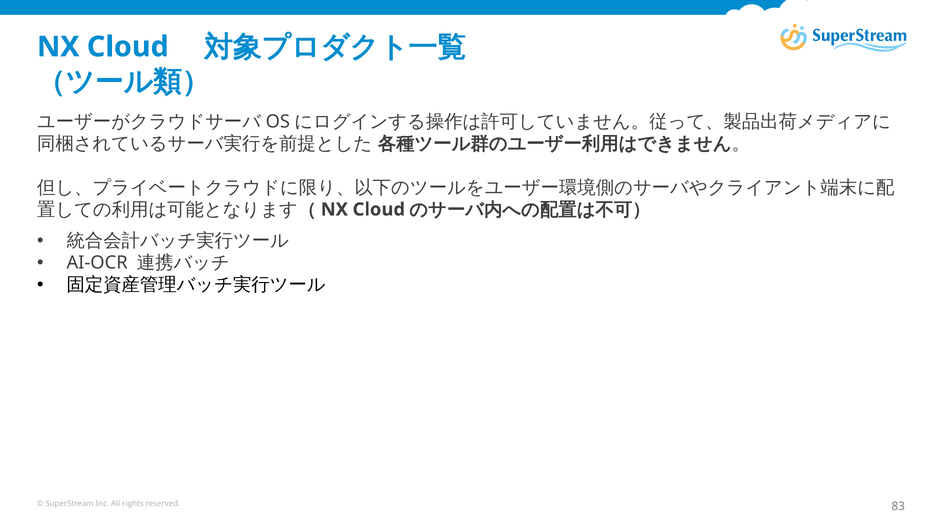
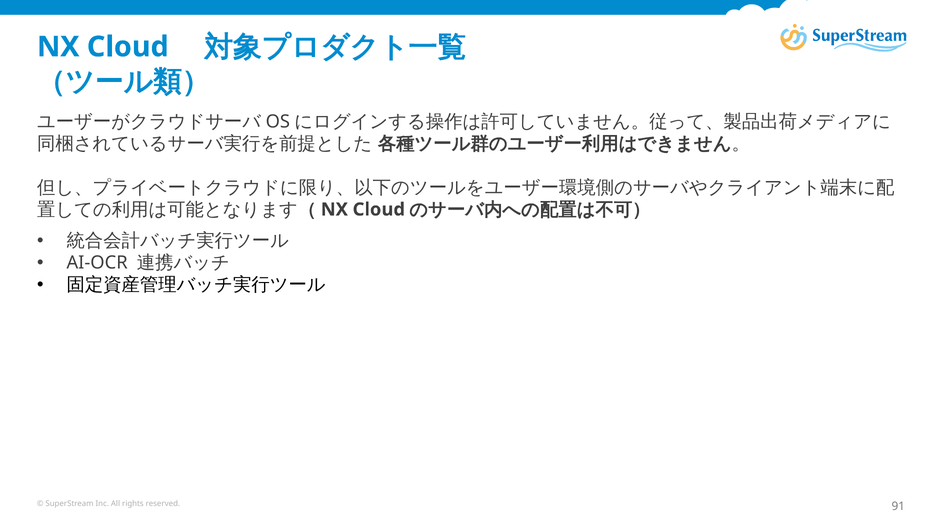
83: 83 -> 91
